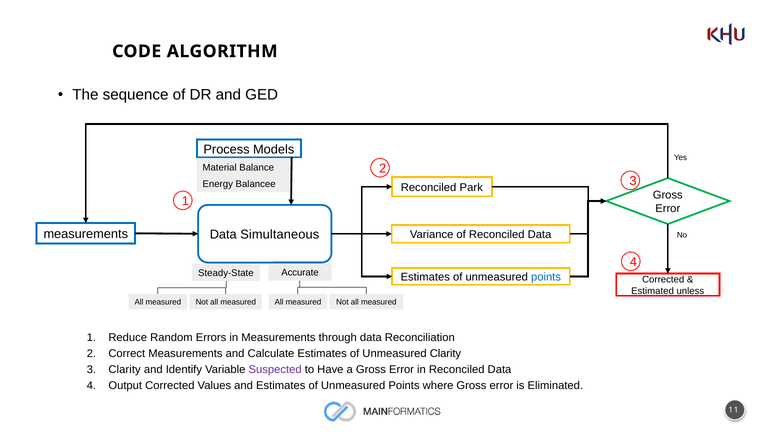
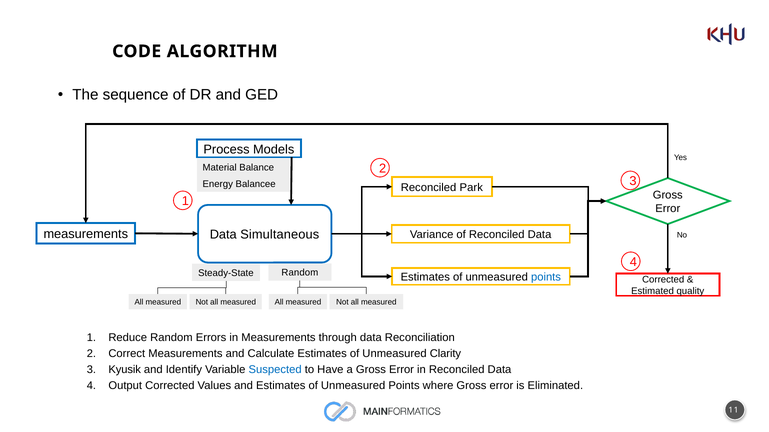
Steady-State Accurate: Accurate -> Random
unless: unless -> quality
3 Clarity: Clarity -> Kyusik
Suspected colour: purple -> blue
